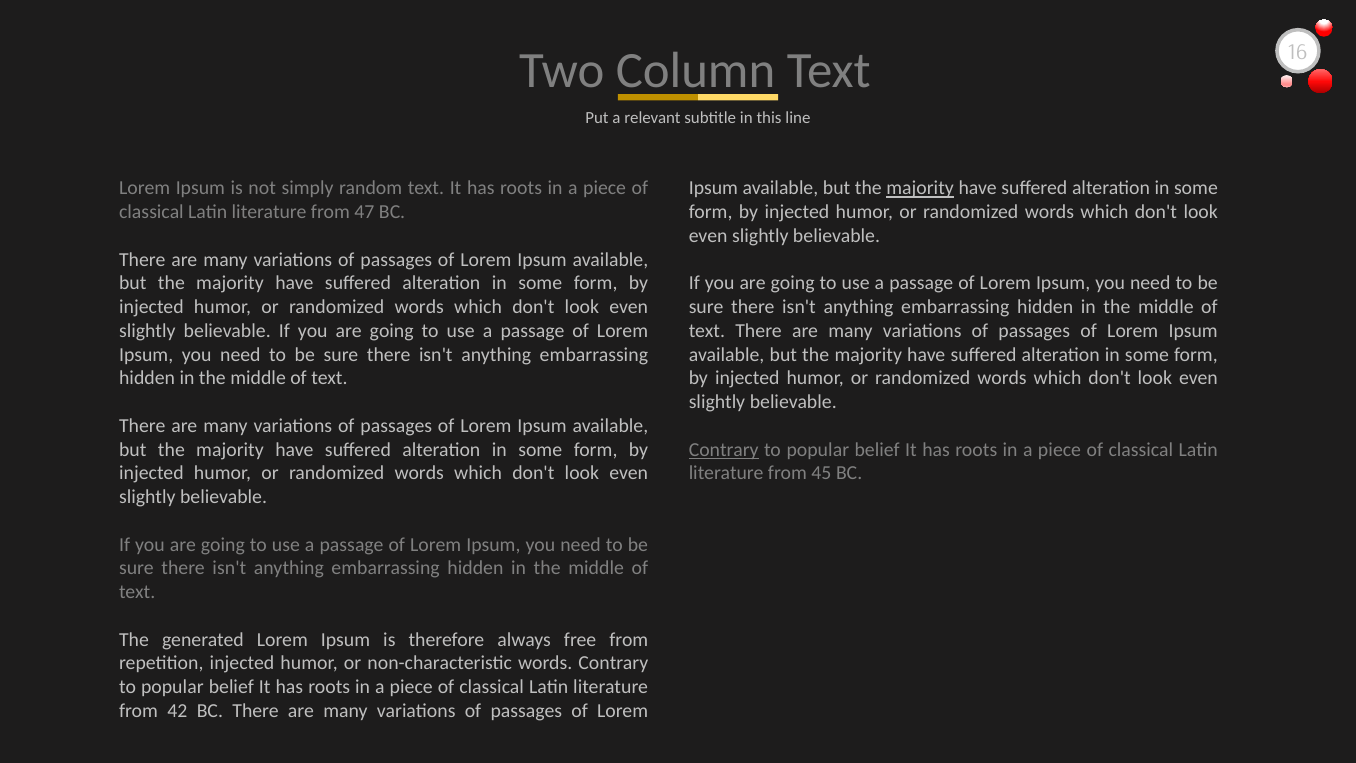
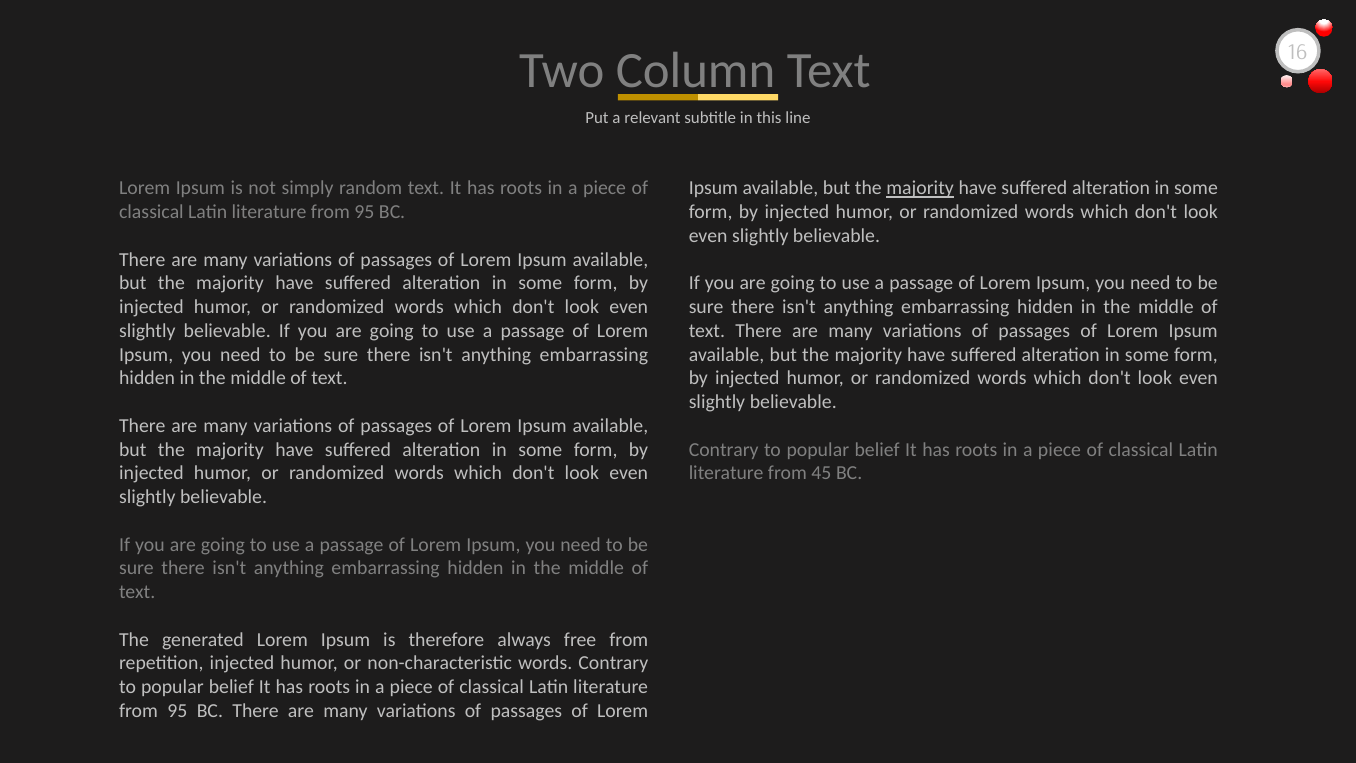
47 at (364, 212): 47 -> 95
Contrary at (724, 450) underline: present -> none
42 at (177, 711): 42 -> 95
